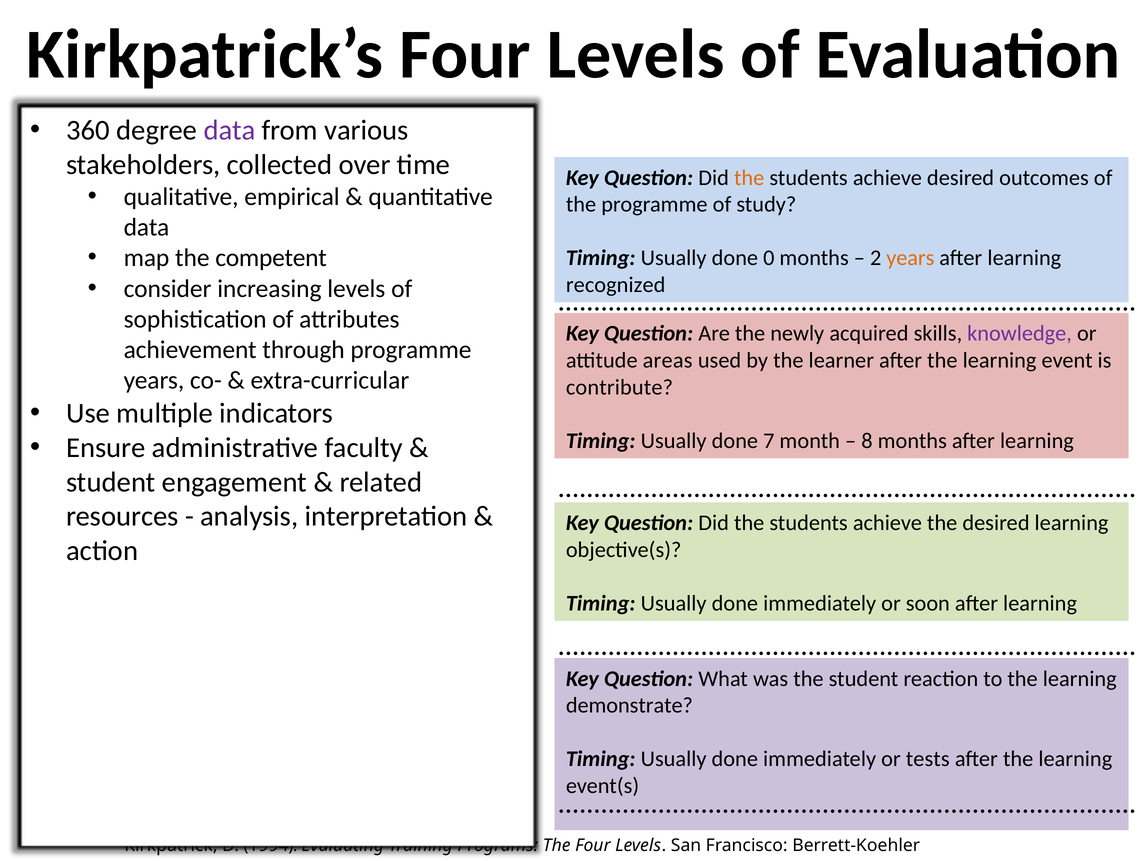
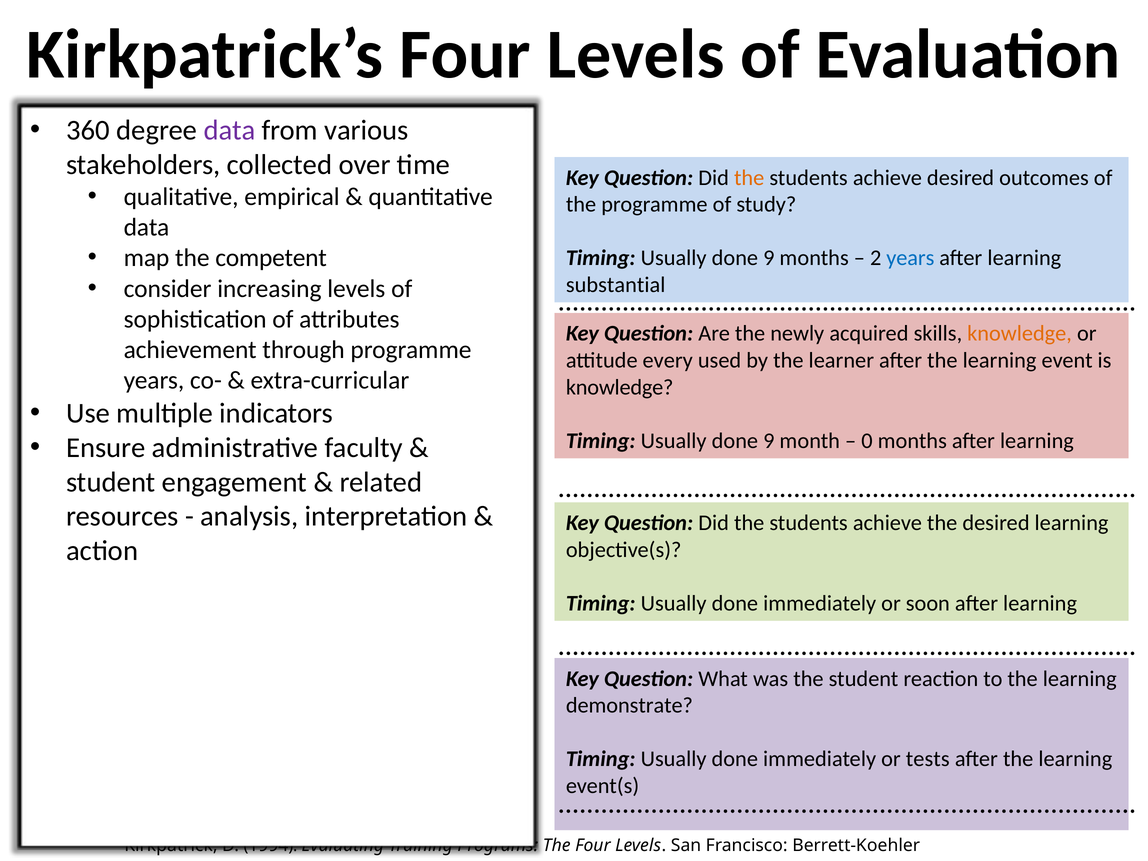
0 at (769, 258): 0 -> 9
years at (910, 258) colour: orange -> blue
recognized: recognized -> substantial
knowledge at (1020, 334) colour: purple -> orange
areas: areas -> every
contribute at (619, 387): contribute -> knowledge
7 at (769, 441): 7 -> 9
8: 8 -> 0
